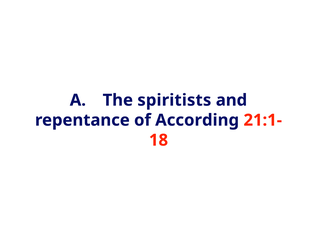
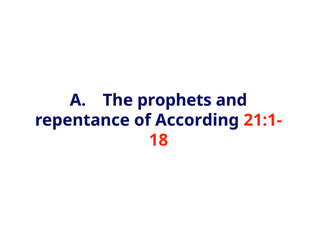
spiritists: spiritists -> prophets
